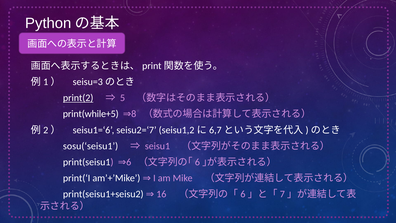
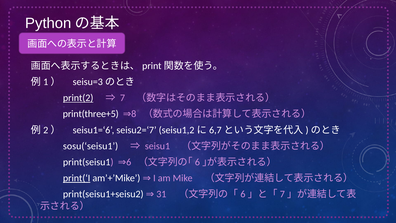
5: 5 -> 7
print(while+5: print(while+5 -> print(three+5
print(‘I underline: none -> present
16: 16 -> 31
